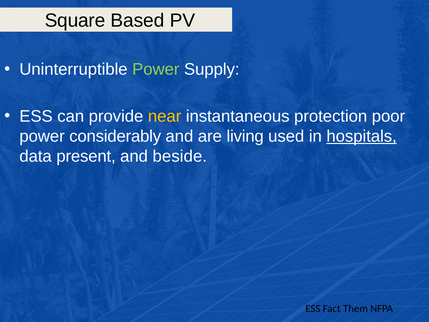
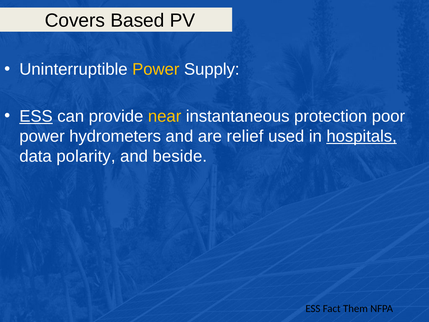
Square: Square -> Covers
Power at (156, 69) colour: light green -> yellow
ESS at (36, 116) underline: none -> present
considerably: considerably -> hydrometers
living: living -> relief
present: present -> polarity
